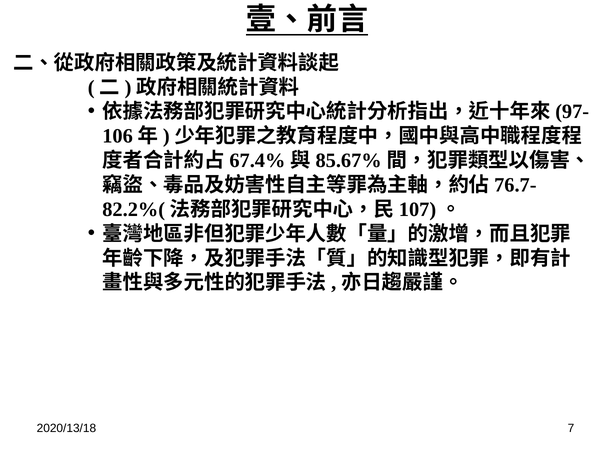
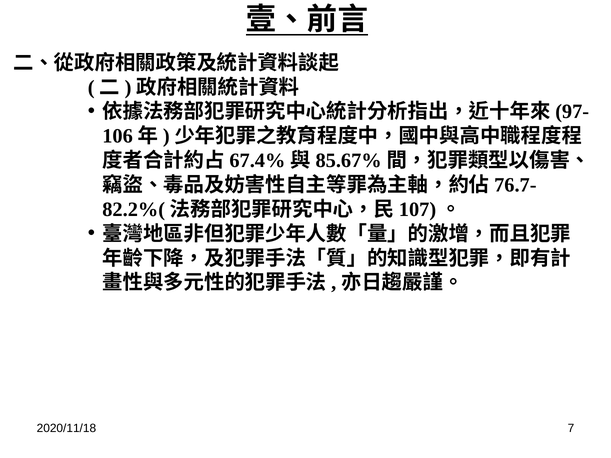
2020/13/18: 2020/13/18 -> 2020/11/18
